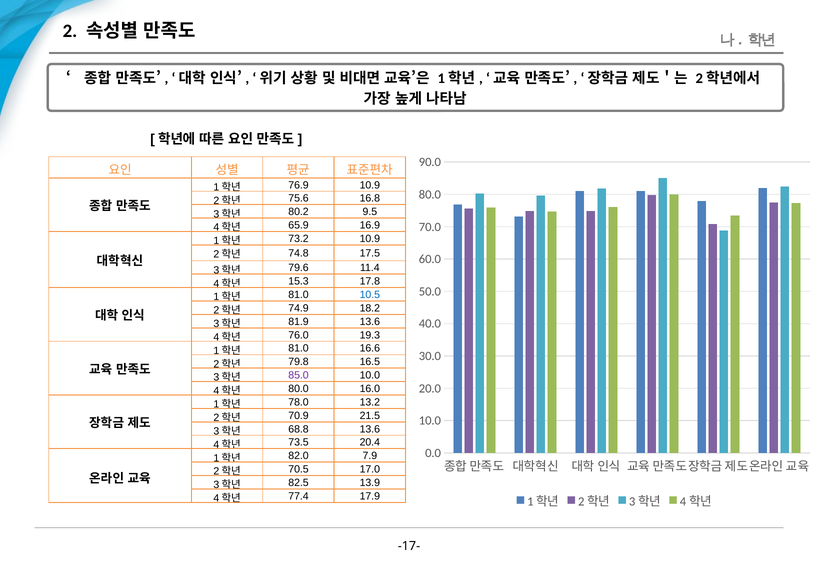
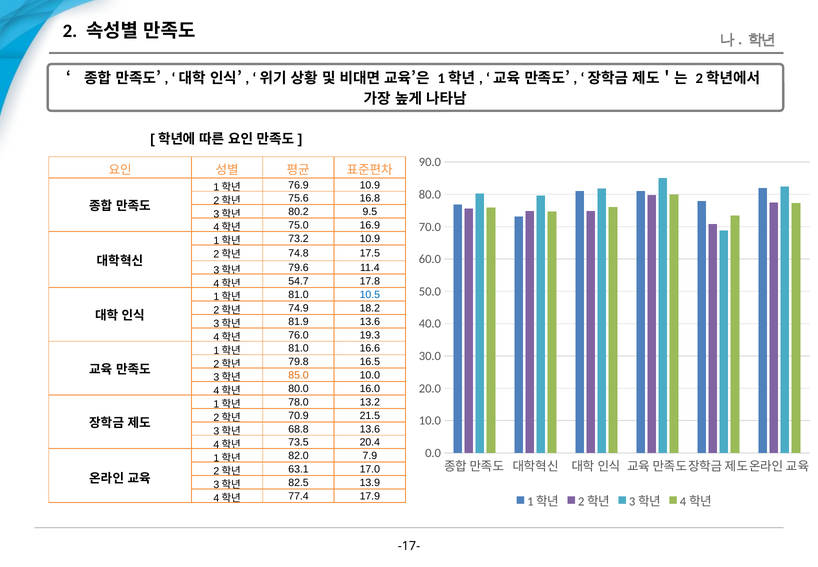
65.9: 65.9 -> 75.0
15.3: 15.3 -> 54.7
85.0 colour: purple -> orange
70.5: 70.5 -> 63.1
